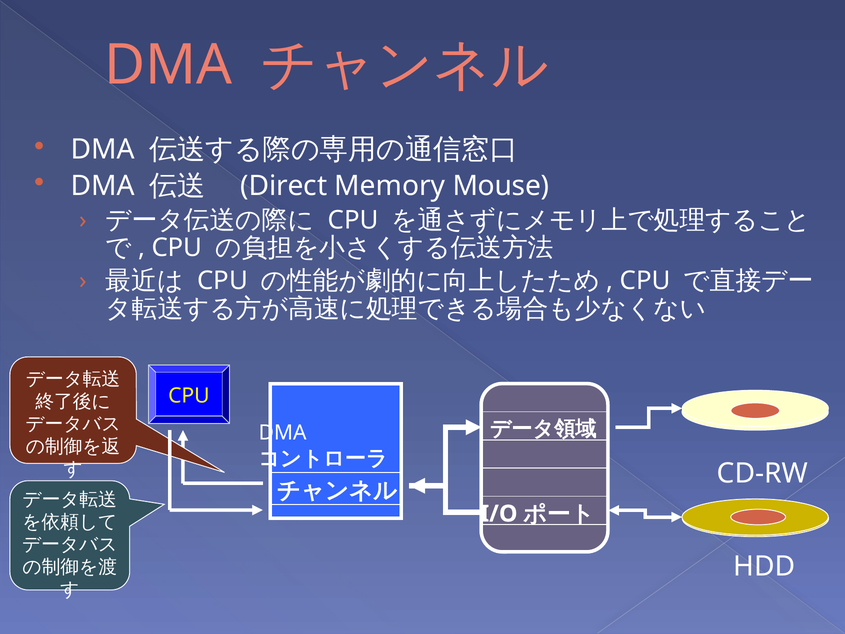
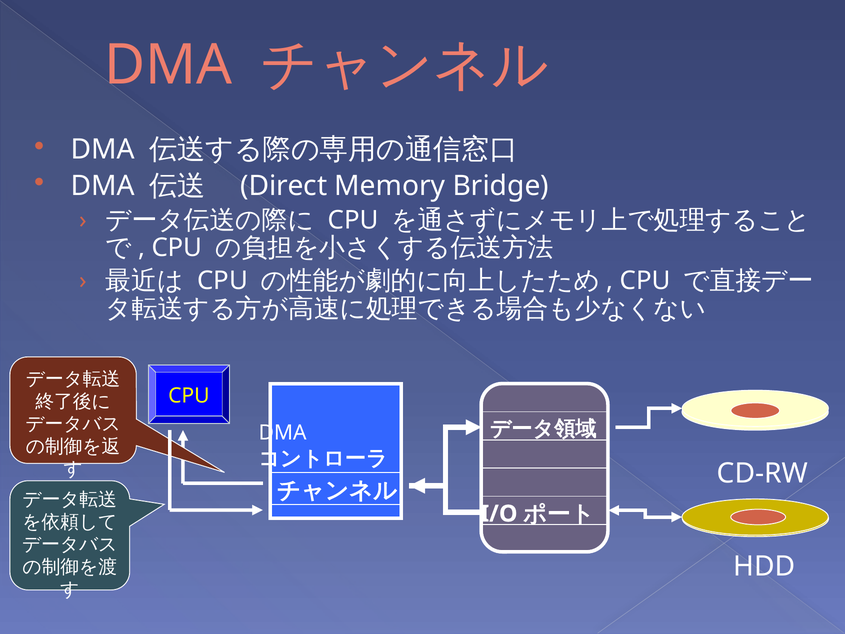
Mouse: Mouse -> Bridge
